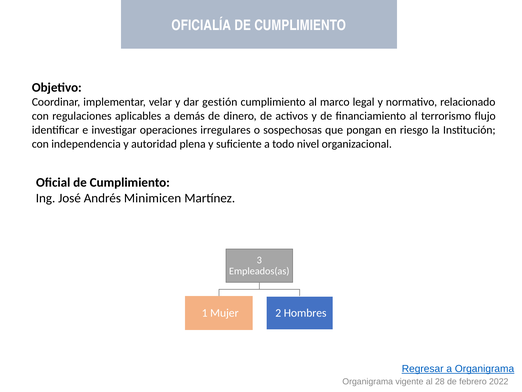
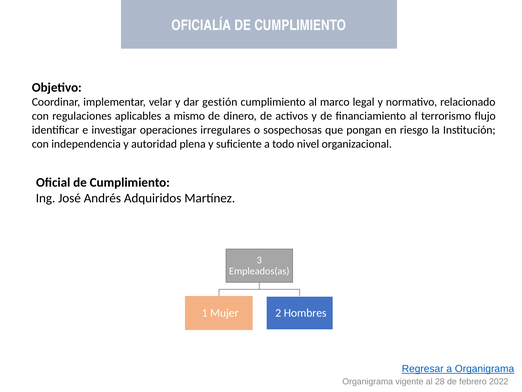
demás: demás -> mismo
Minimicen: Minimicen -> Adquiridos
